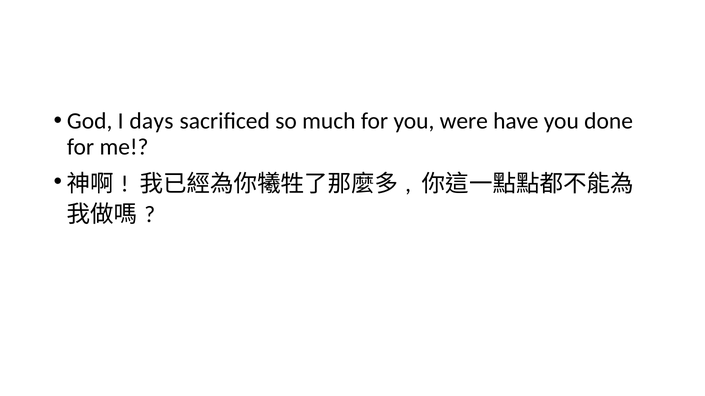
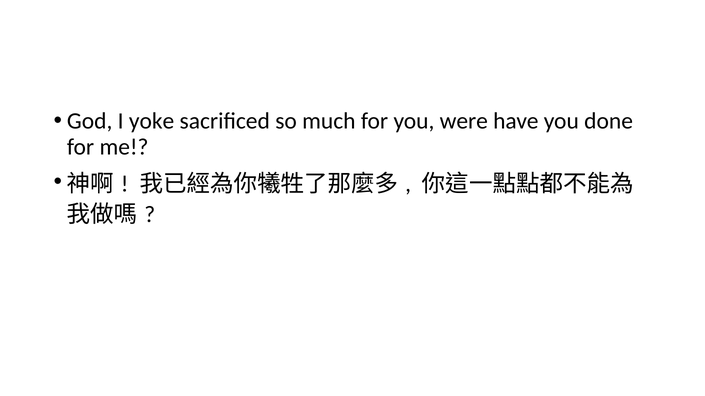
days: days -> yoke
